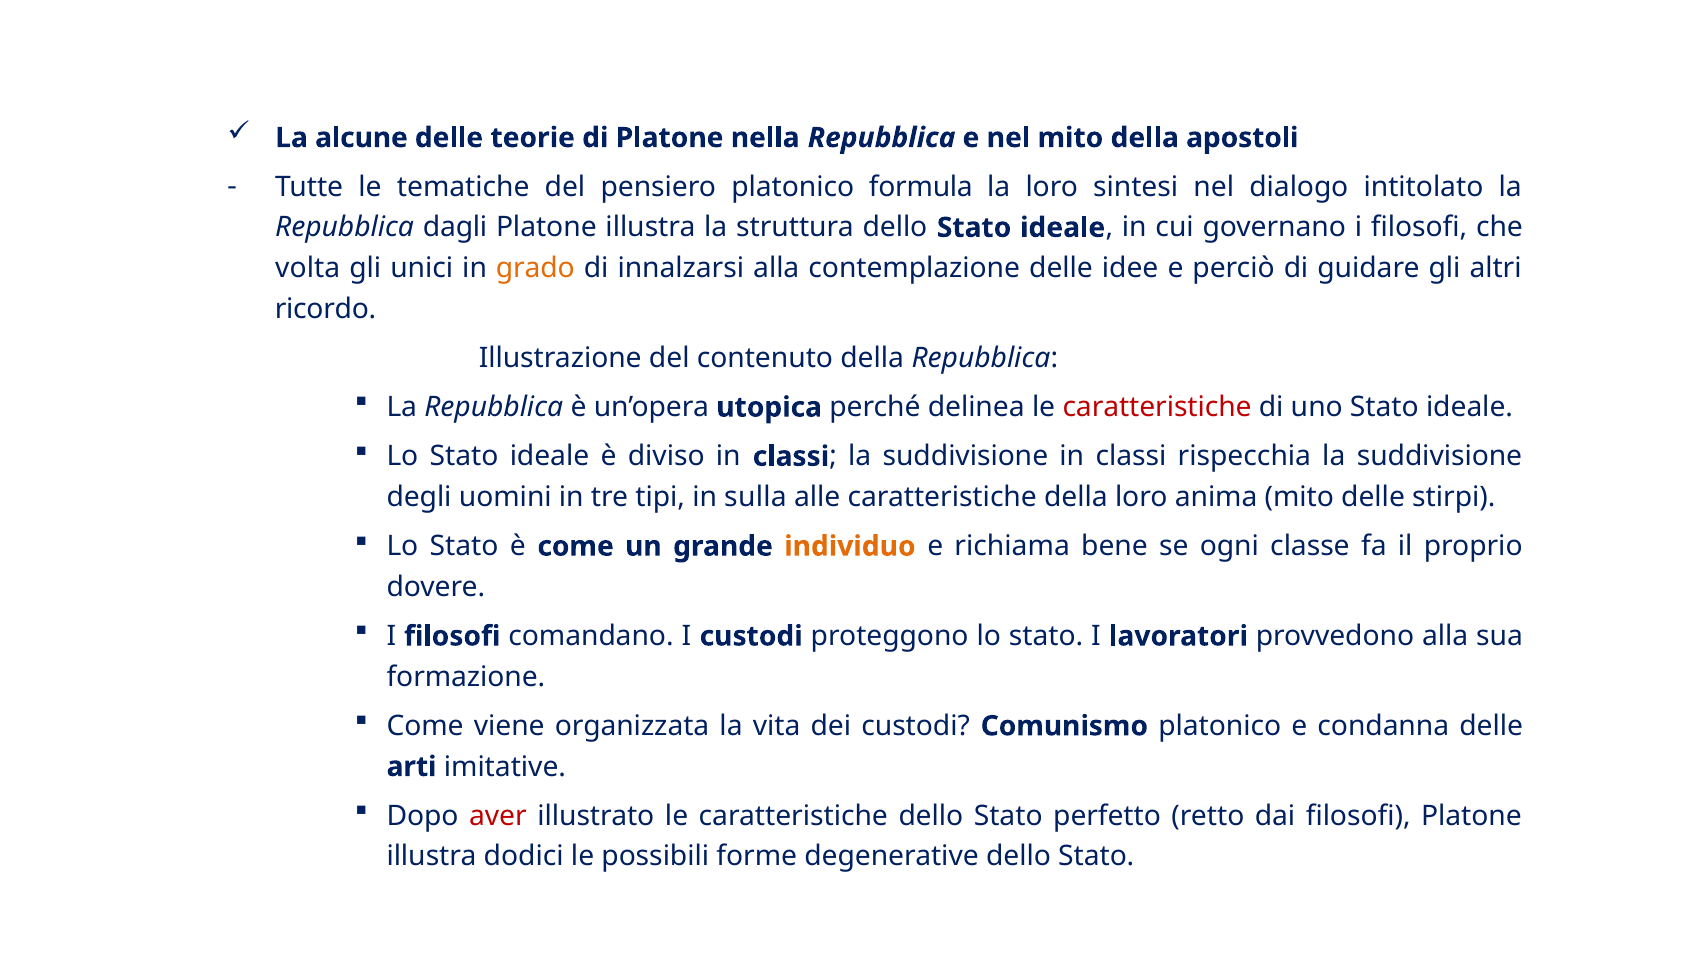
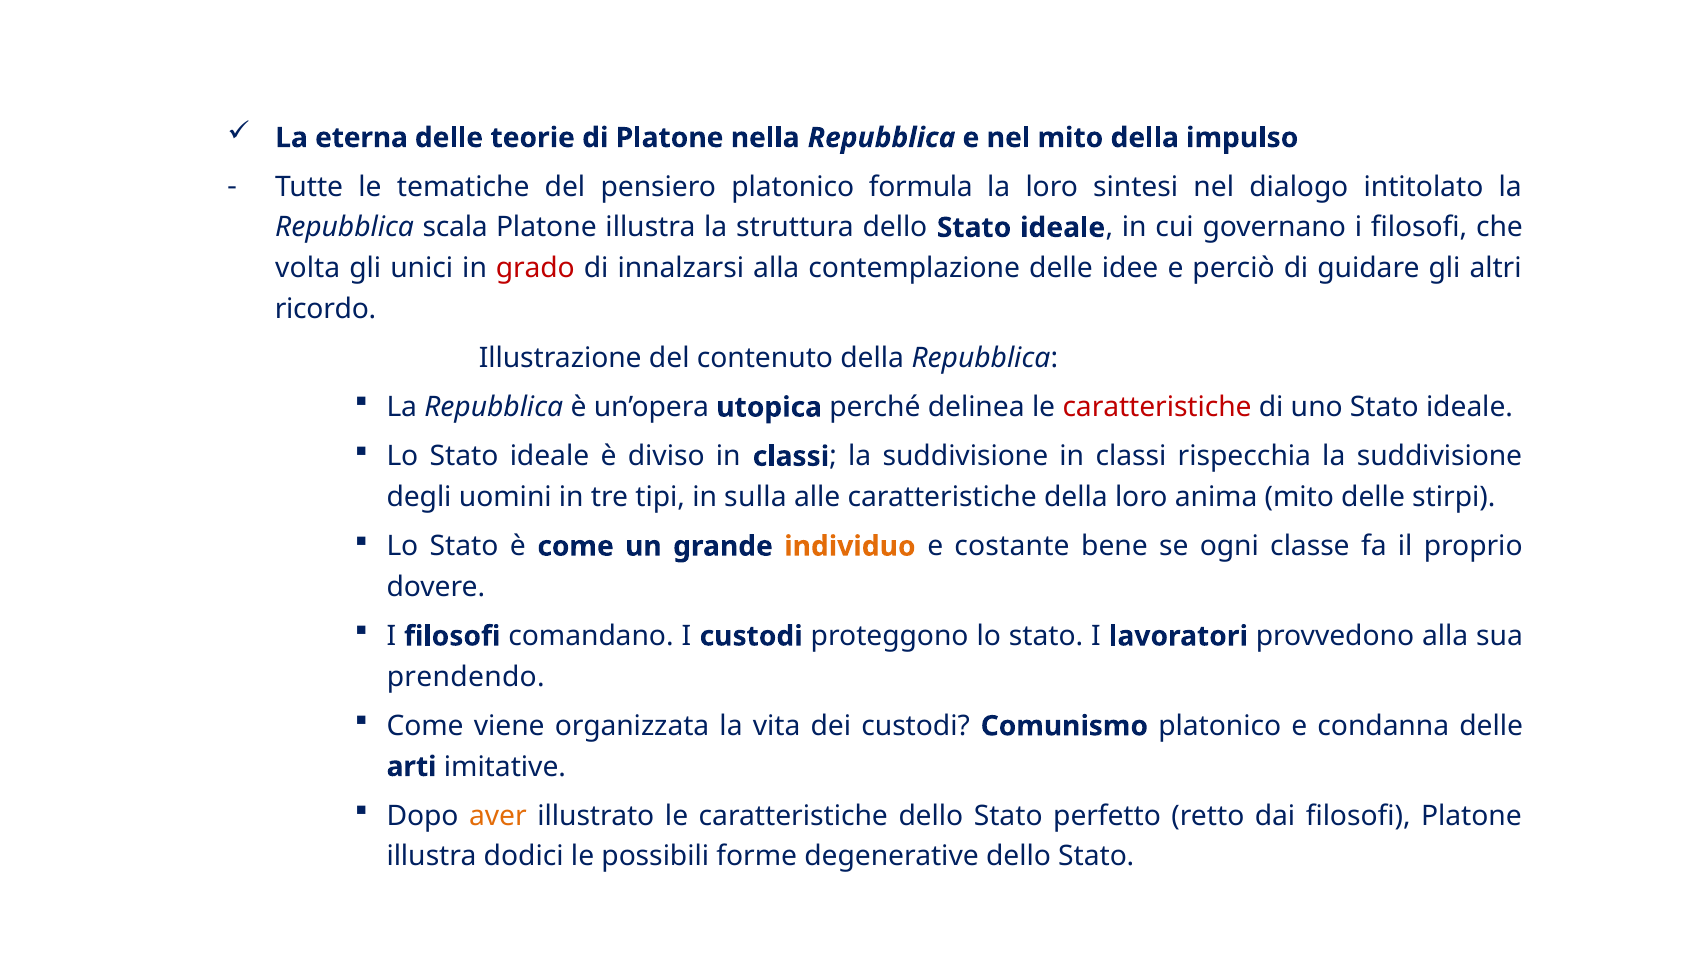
alcune: alcune -> eterna
apostoli: apostoli -> impulso
dagli: dagli -> scala
grado colour: orange -> red
richiama: richiama -> costante
formazione: formazione -> prendendo
aver colour: red -> orange
